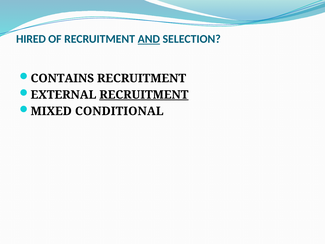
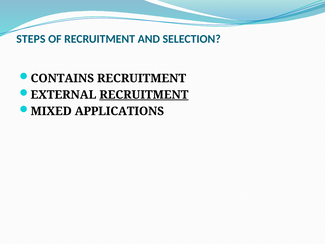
HIRED: HIRED -> STEPS
AND underline: present -> none
CONDITIONAL: CONDITIONAL -> APPLICATIONS
